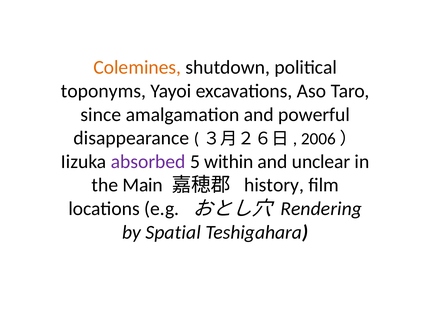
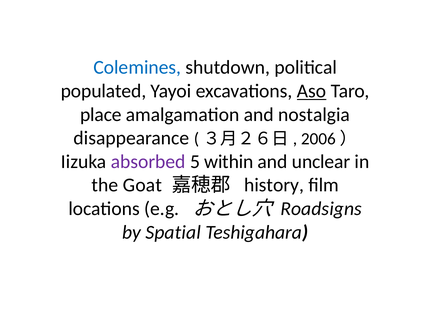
Colemines colour: orange -> blue
toponyms: toponyms -> populated
Aso underline: none -> present
since: since -> place
powerful: powerful -> nostalgia
Main: Main -> Goat
Rendering: Rendering -> Roadsigns
